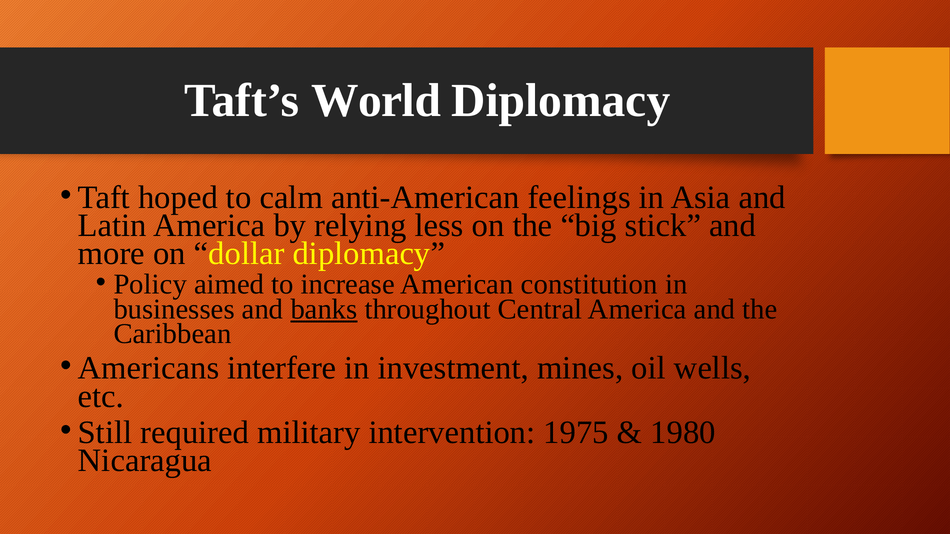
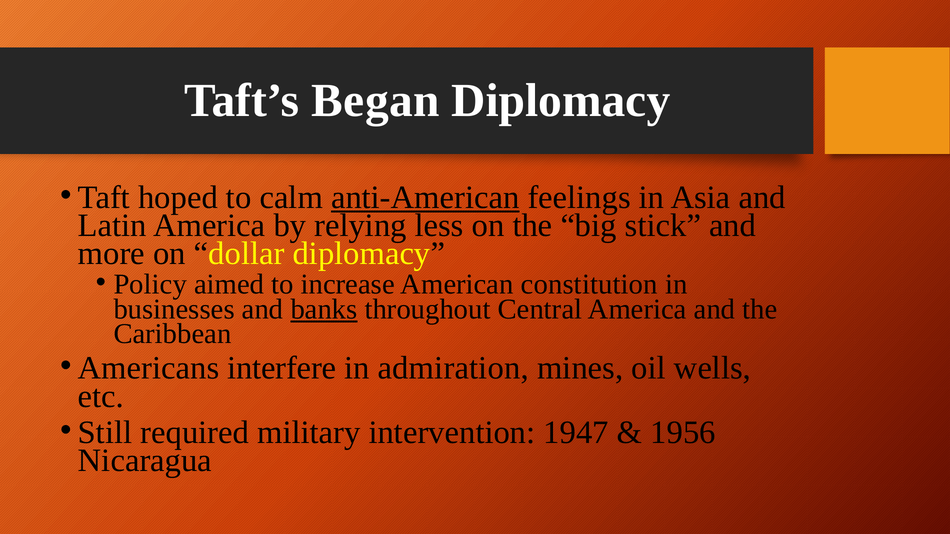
World: World -> Began
anti-American underline: none -> present
investment: investment -> admiration
1975: 1975 -> 1947
1980: 1980 -> 1956
